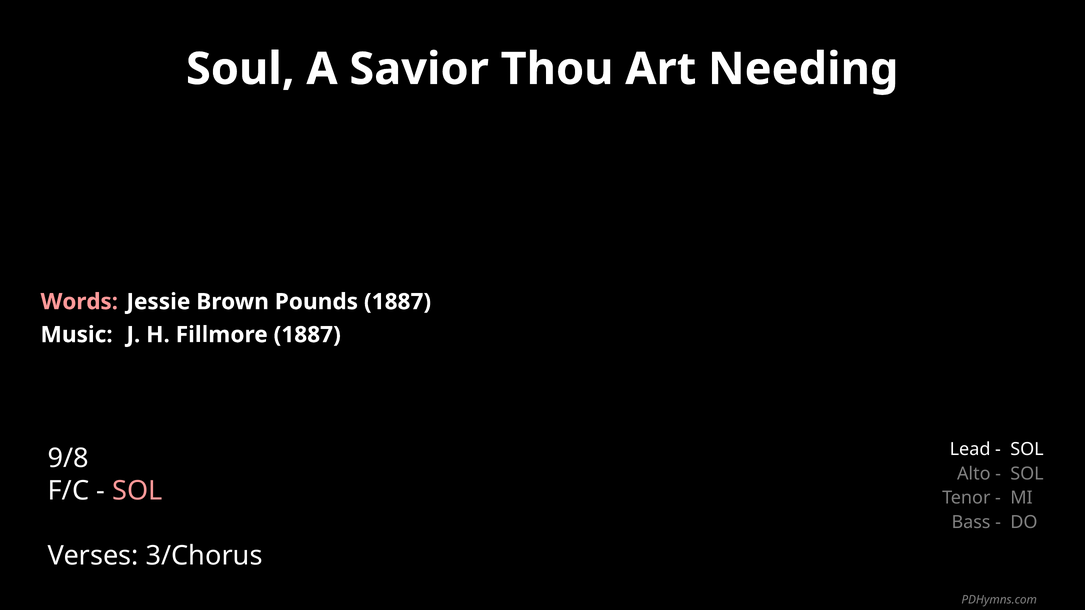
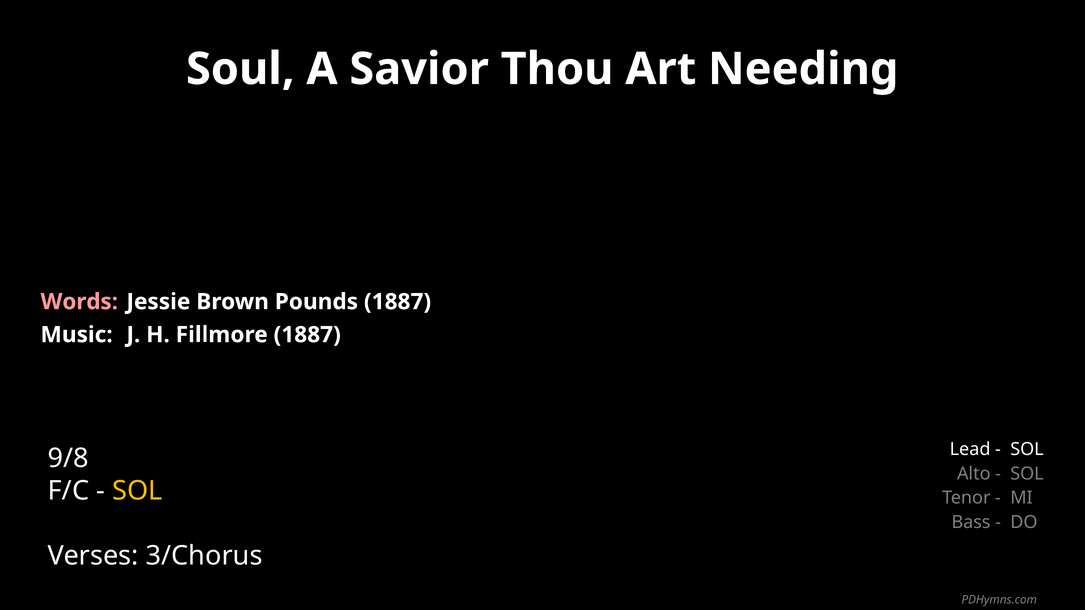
SOL at (137, 491) colour: pink -> yellow
